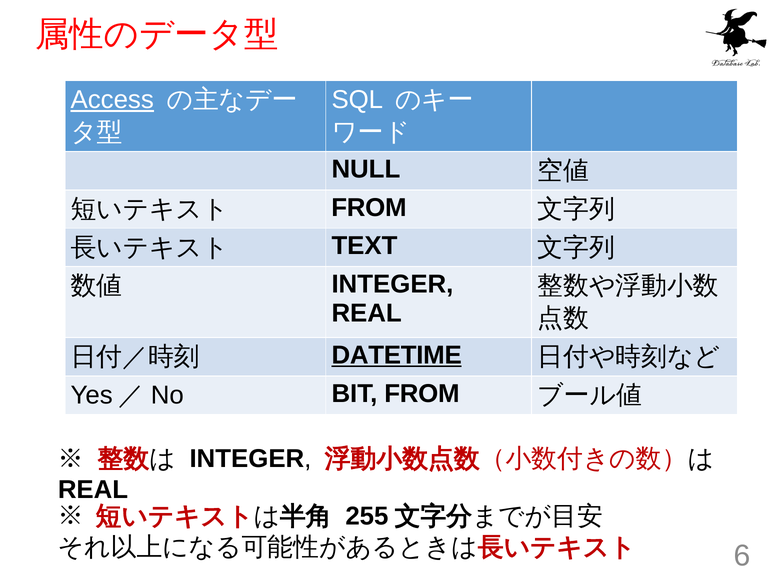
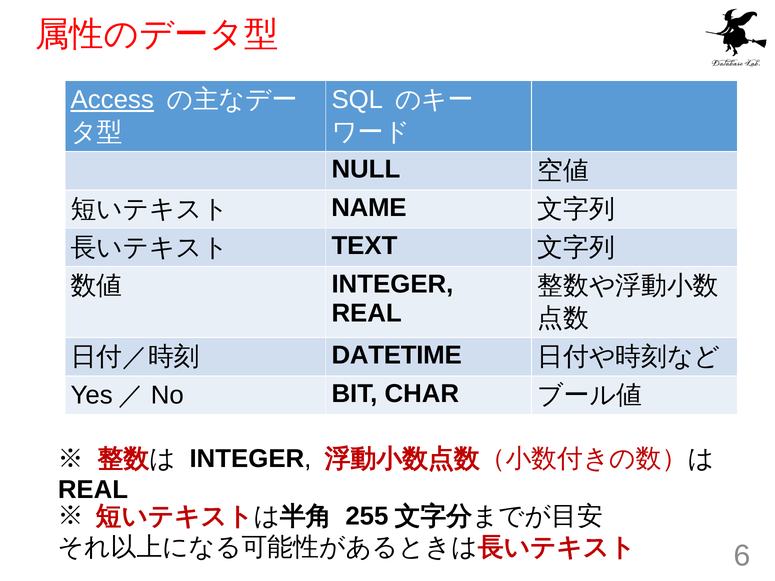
FROM at (369, 208): FROM -> NAME
DATETIME underline: present -> none
BIT FROM: FROM -> CHAR
